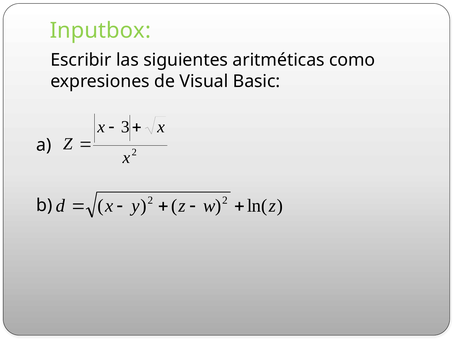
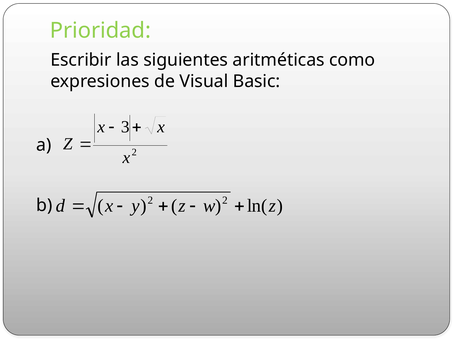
Inputbox: Inputbox -> Prioridad
